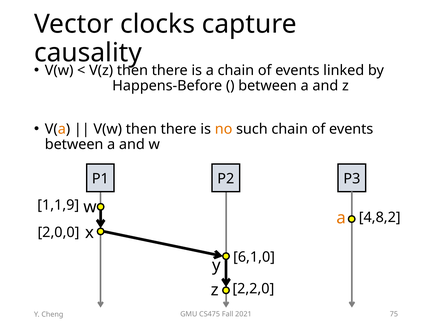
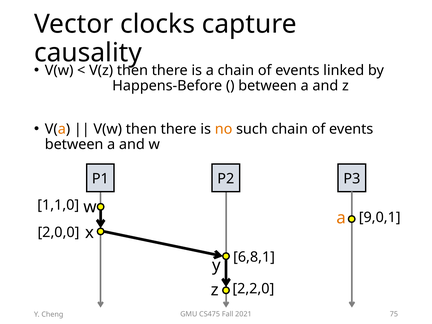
1,1,9: 1,1,9 -> 1,1,0
4,8,2: 4,8,2 -> 9,0,1
6,1,0: 6,1,0 -> 6,8,1
